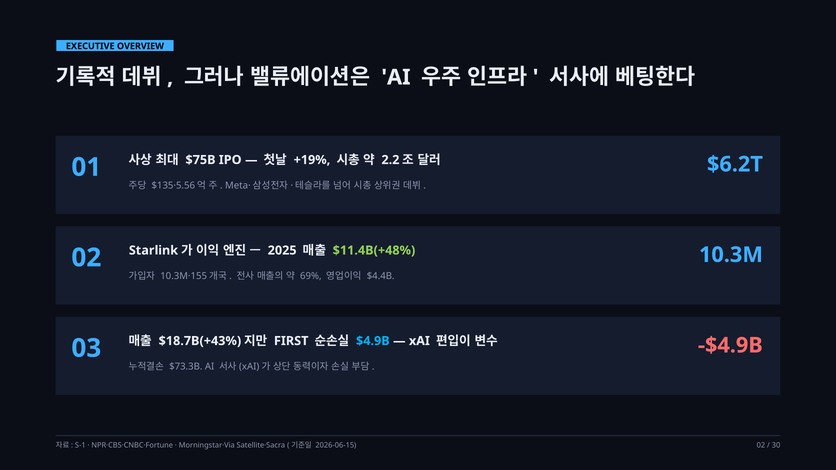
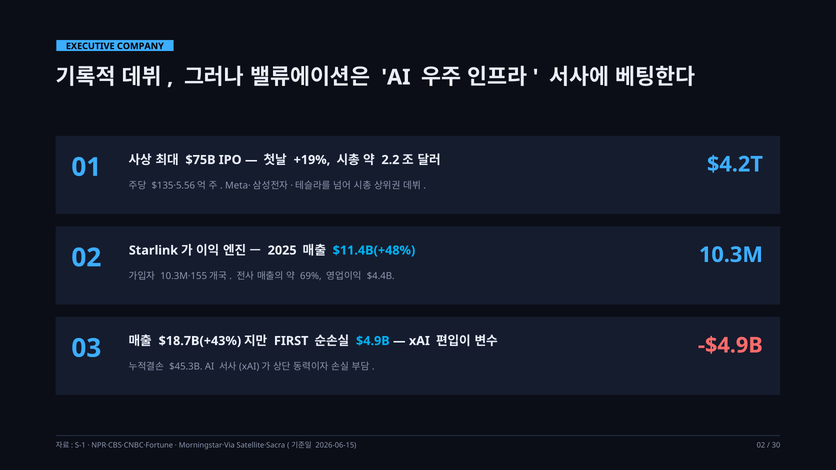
OVERVIEW: OVERVIEW -> COMPANY
$6.2T: $6.2T -> $4.2T
$11.4B(+48% colour: light green -> light blue
$73.3B: $73.3B -> $45.3B
